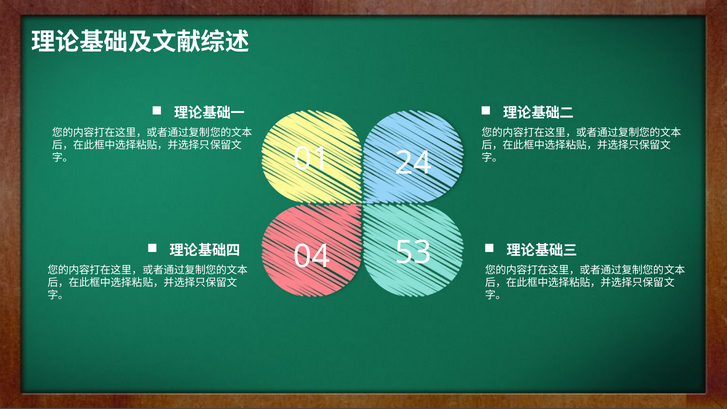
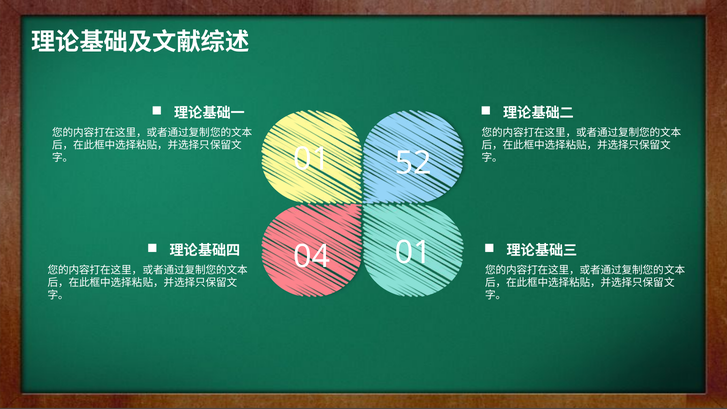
24: 24 -> 52
04 53: 53 -> 01
